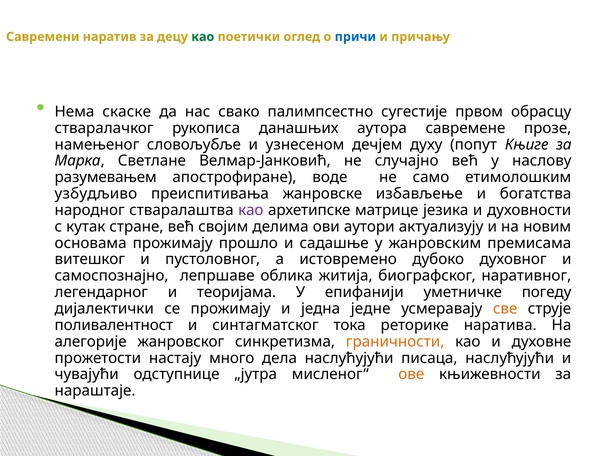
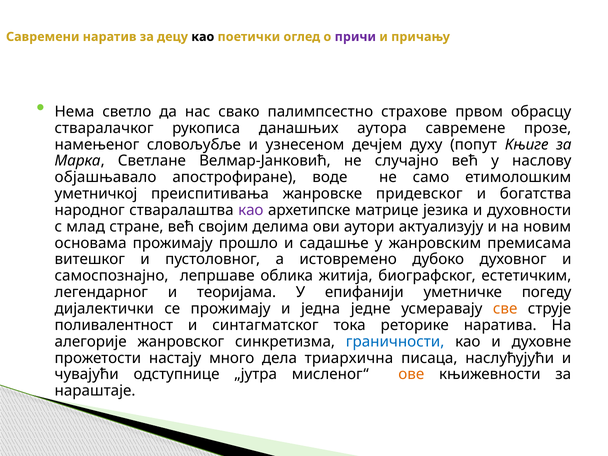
као at (203, 37) colour: green -> black
причи colour: blue -> purple
скаске: скаске -> светло
сугестије: сугестије -> страхове
разумевањем: разумевањем -> објашњавало
узбудљиво: узбудљиво -> уметничкој
избављење: избављење -> придевског
кутак: кутак -> млад
наративног: наративног -> естетичким
граничности colour: orange -> blue
дела наслућујући: наслућујући -> триархична
